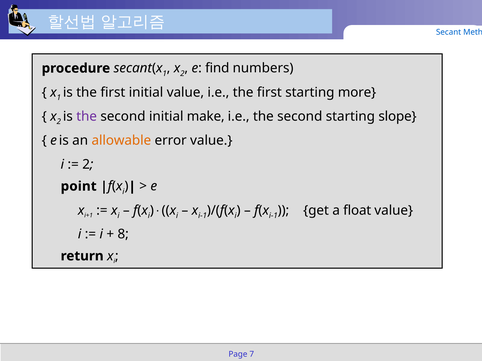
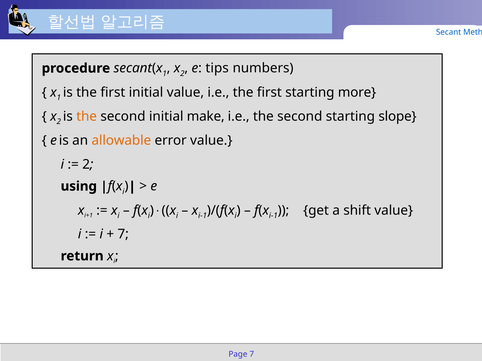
find: find -> tips
the at (87, 117) colour: purple -> orange
point: point -> using
float: float -> shift
8 at (123, 235): 8 -> 7
